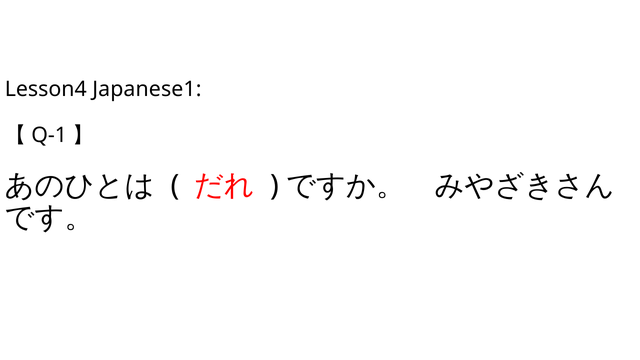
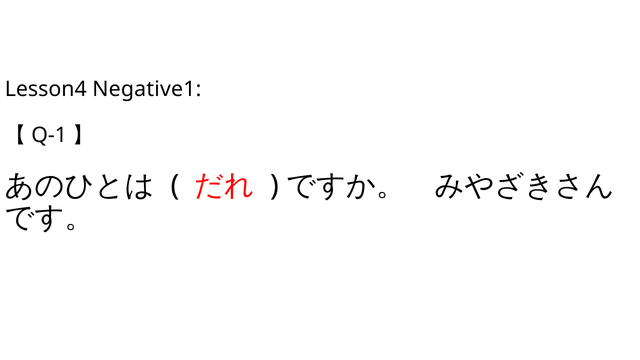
Japanese1: Japanese1 -> Negative1
